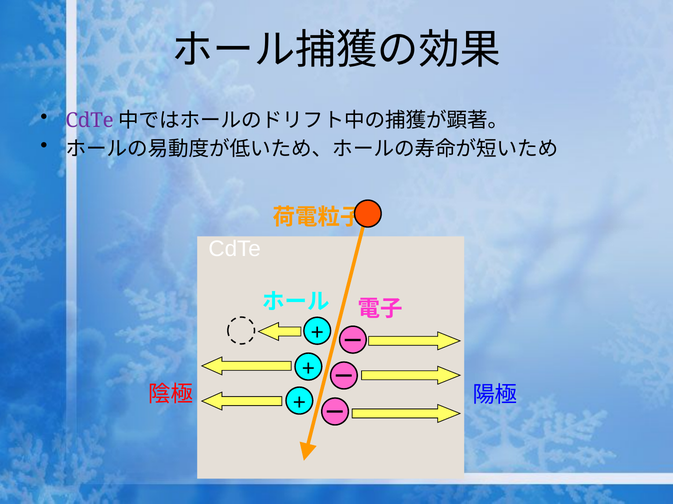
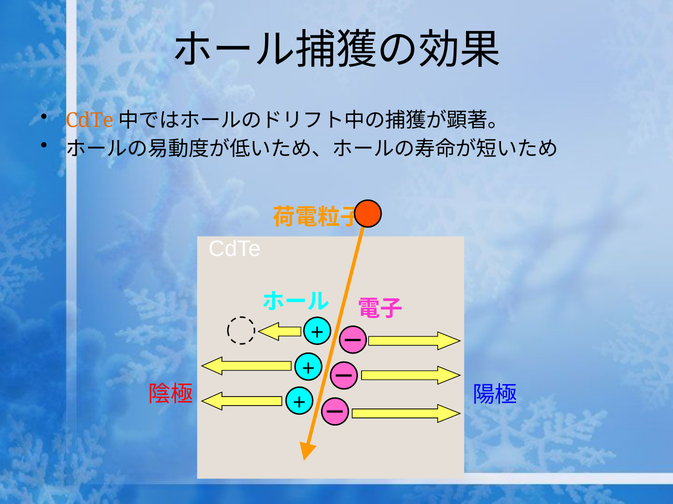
CdTe at (90, 120) colour: purple -> orange
